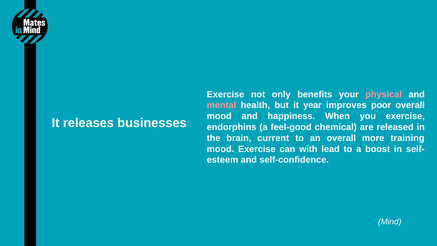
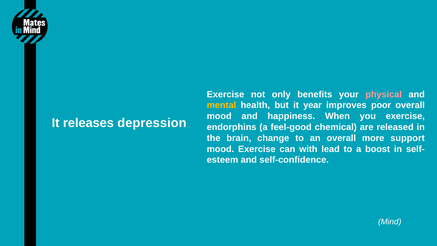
mental colour: pink -> yellow
businesses: businesses -> depression
current: current -> change
training: training -> support
